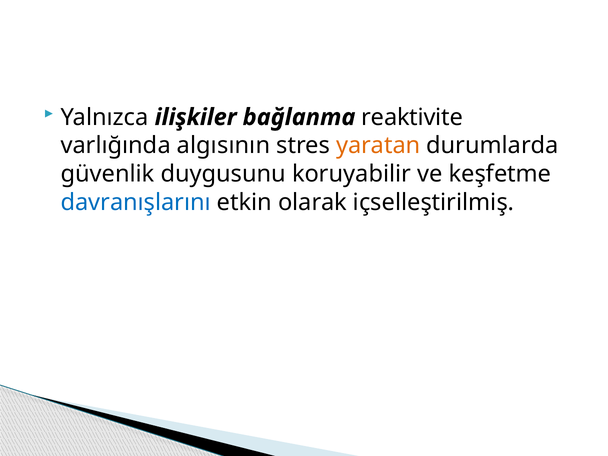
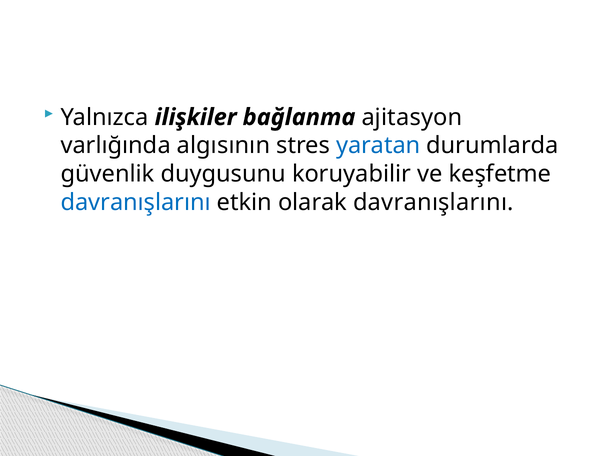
reaktivite: reaktivite -> ajitasyon
yaratan colour: orange -> blue
olarak içselleştirilmiş: içselleştirilmiş -> davranışlarını
